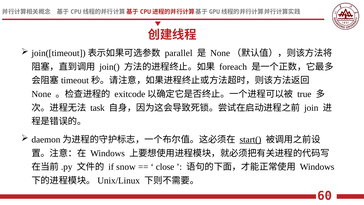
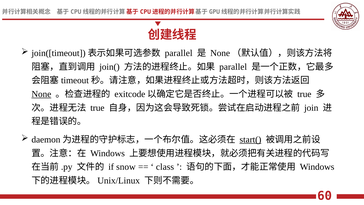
foreach at (233, 67): foreach -> parallel
None underline: none -> present
task at (97, 108): task -> true
close: close -> class
